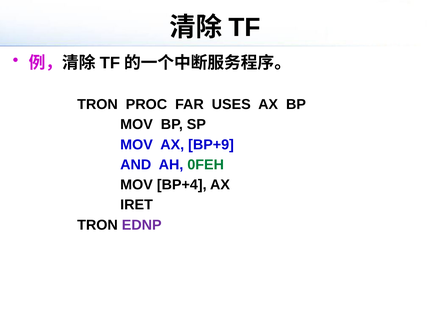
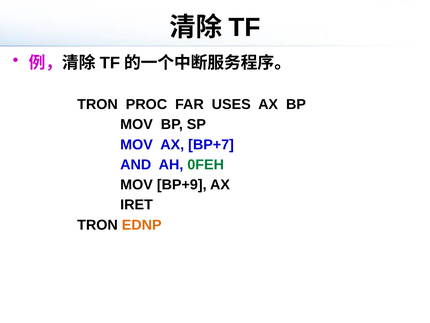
BP+9: BP+9 -> BP+7
BP+4: BP+4 -> BP+9
EDNP colour: purple -> orange
